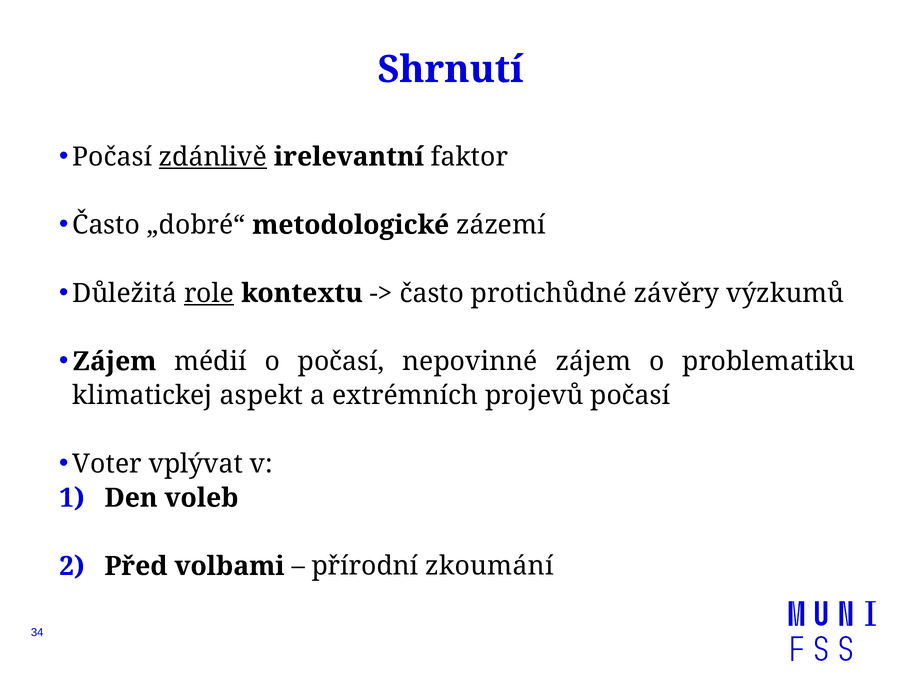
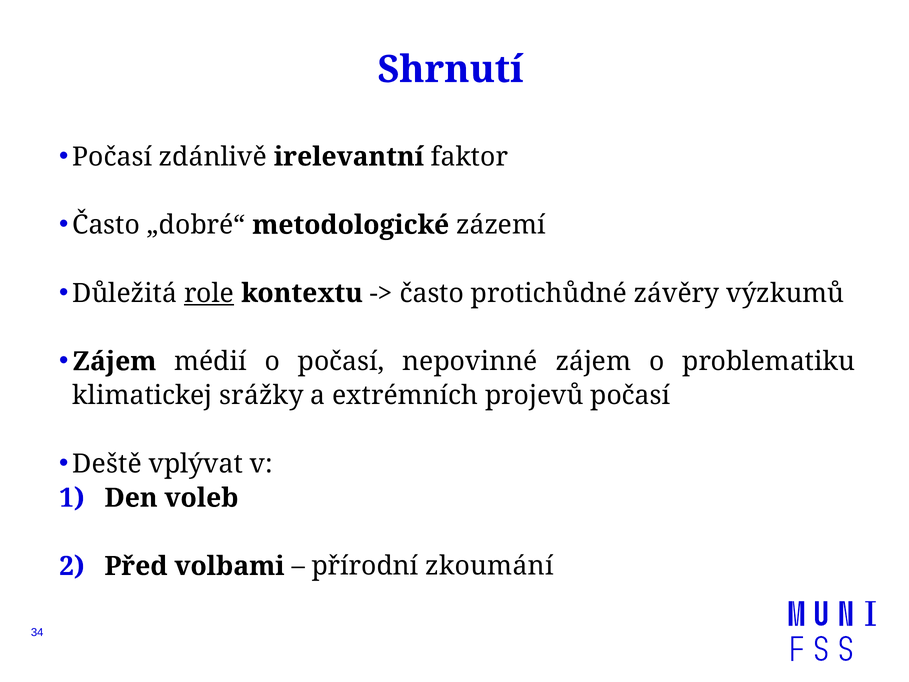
zdánlivě underline: present -> none
aspekt: aspekt -> srážky
Voter: Voter -> Deště
